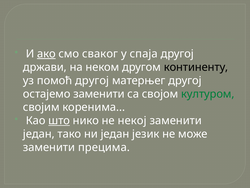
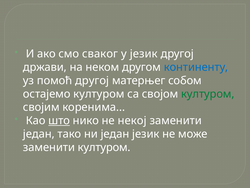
ако underline: present -> none
у спаја: спаја -> језик
континенту colour: black -> blue
матерњег другој: другој -> собом
остајемо заменити: заменити -> културом
заменити прецима: прецима -> културом
